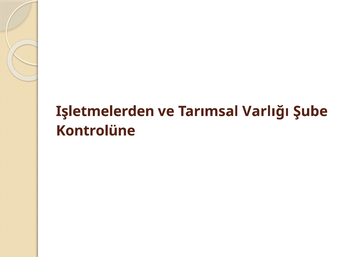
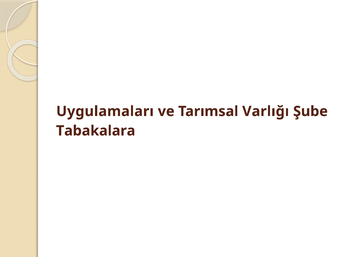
Işletmelerden: Işletmelerden -> Uygulamaları
Kontrolüne: Kontrolüne -> Tabakalara
